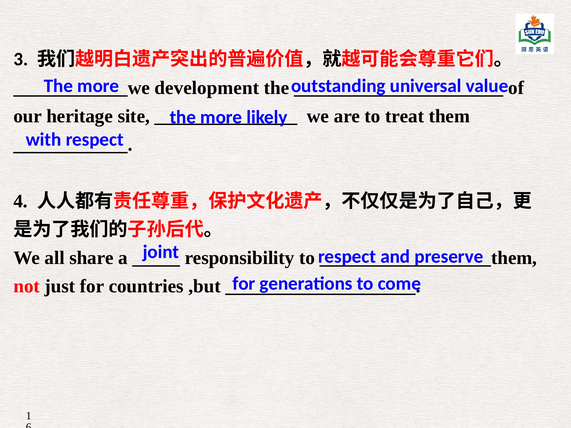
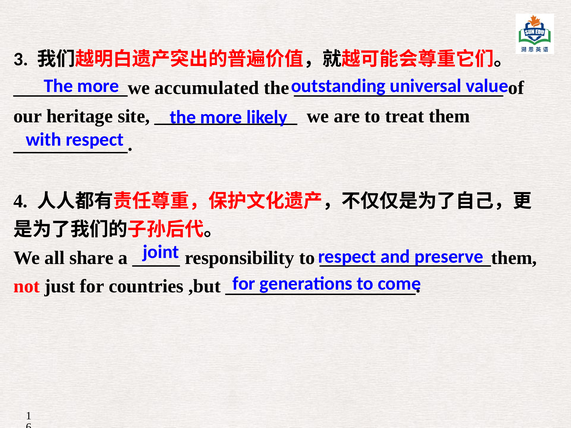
development: development -> accumulated
